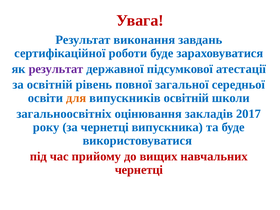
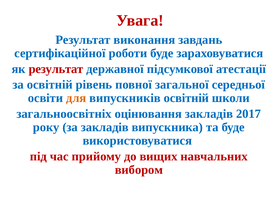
результат at (56, 69) colour: purple -> red
за чернетці: чернетці -> закладів
чернетці at (139, 170): чернетці -> вибором
